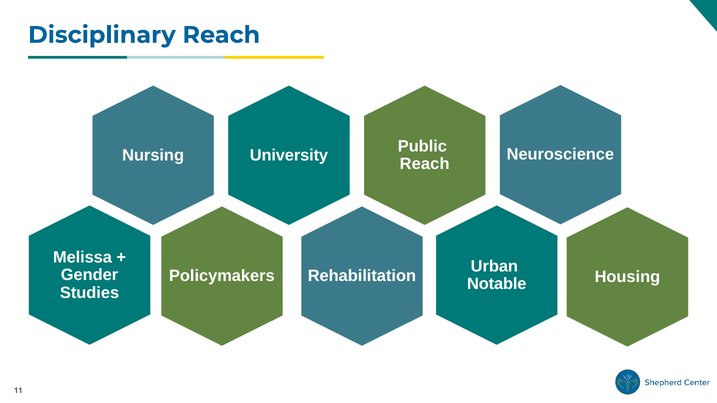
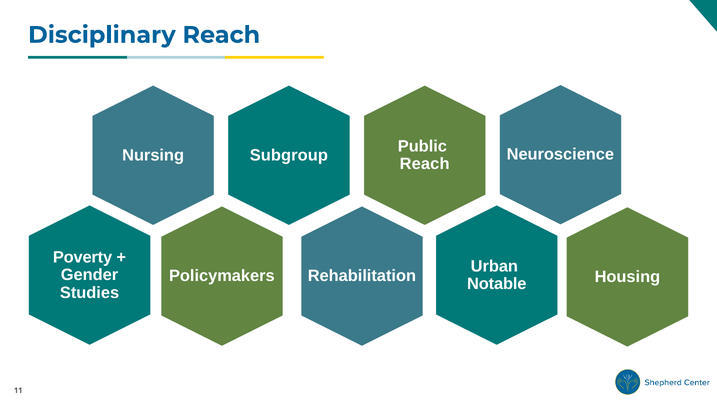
University: University -> Subgroup
Melissa: Melissa -> Poverty
